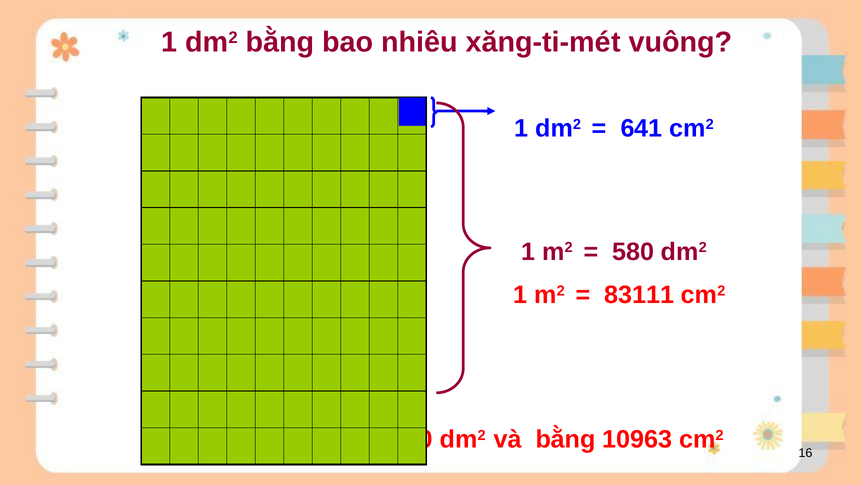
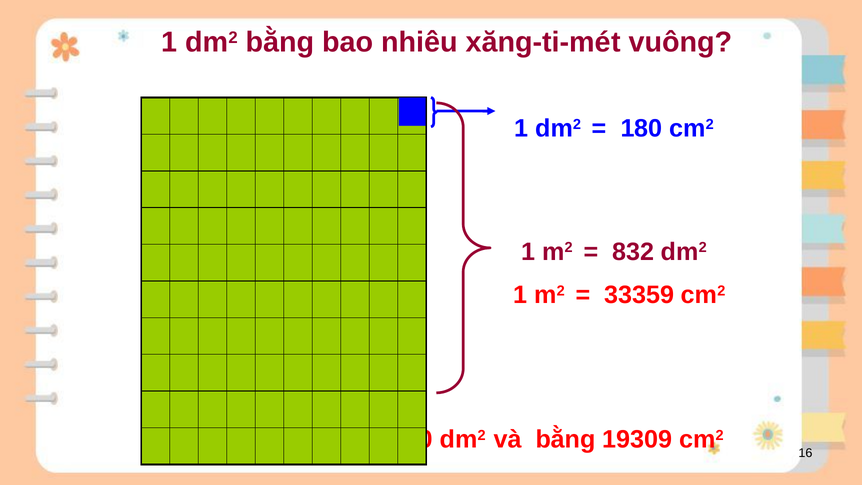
641: 641 -> 180
580: 580 -> 832
83111: 83111 -> 33359
10963: 10963 -> 19309
